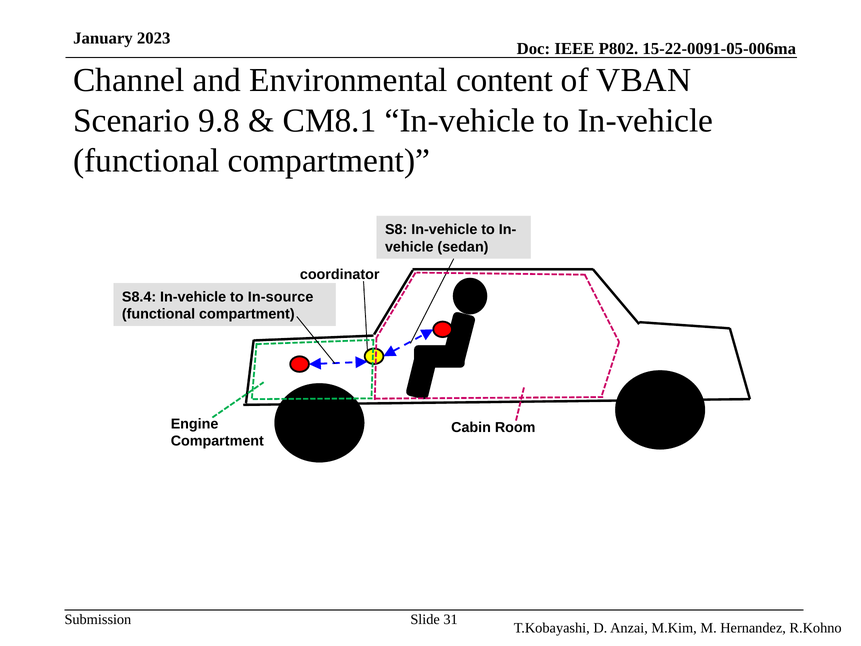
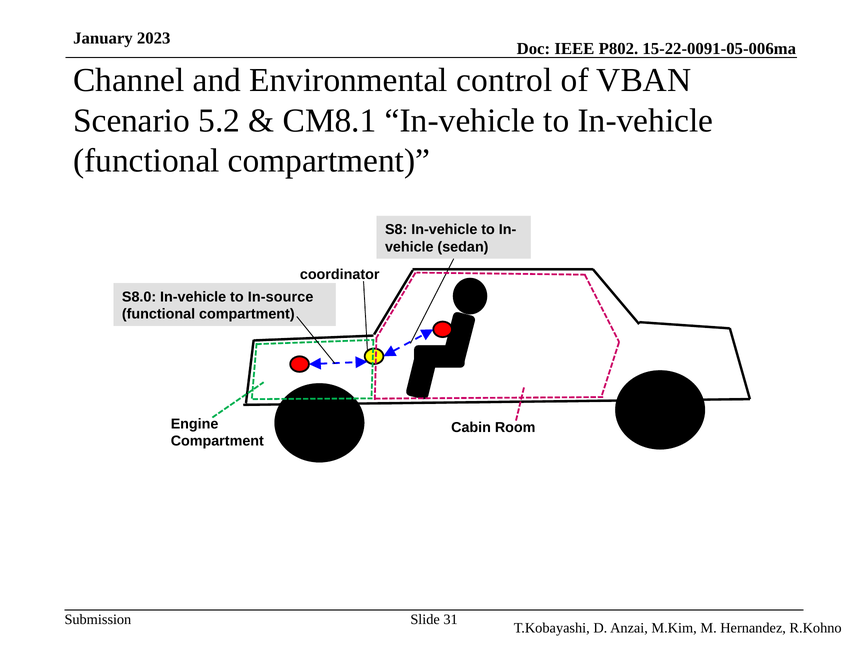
content: content -> control
9.8: 9.8 -> 5.2
S8.4: S8.4 -> S8.0
